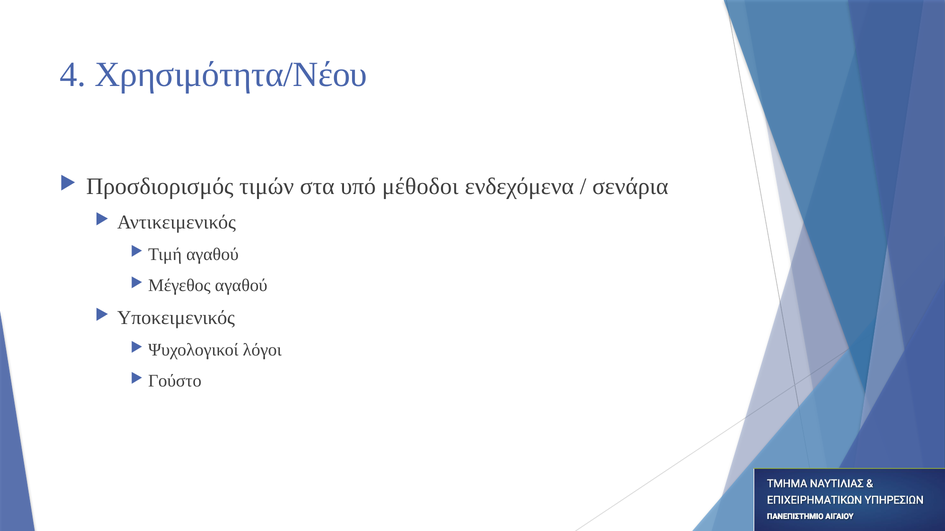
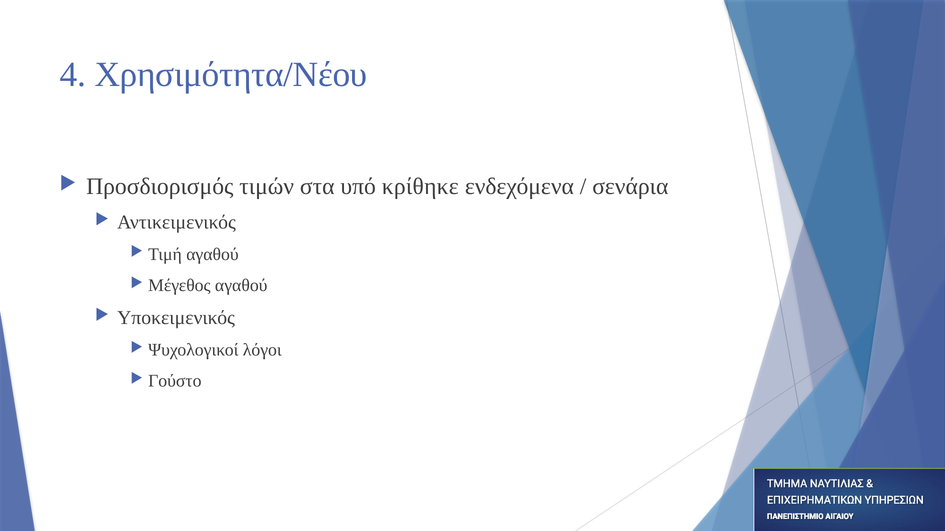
μέθοδοι: μέθοδοι -> κρίθηκε
